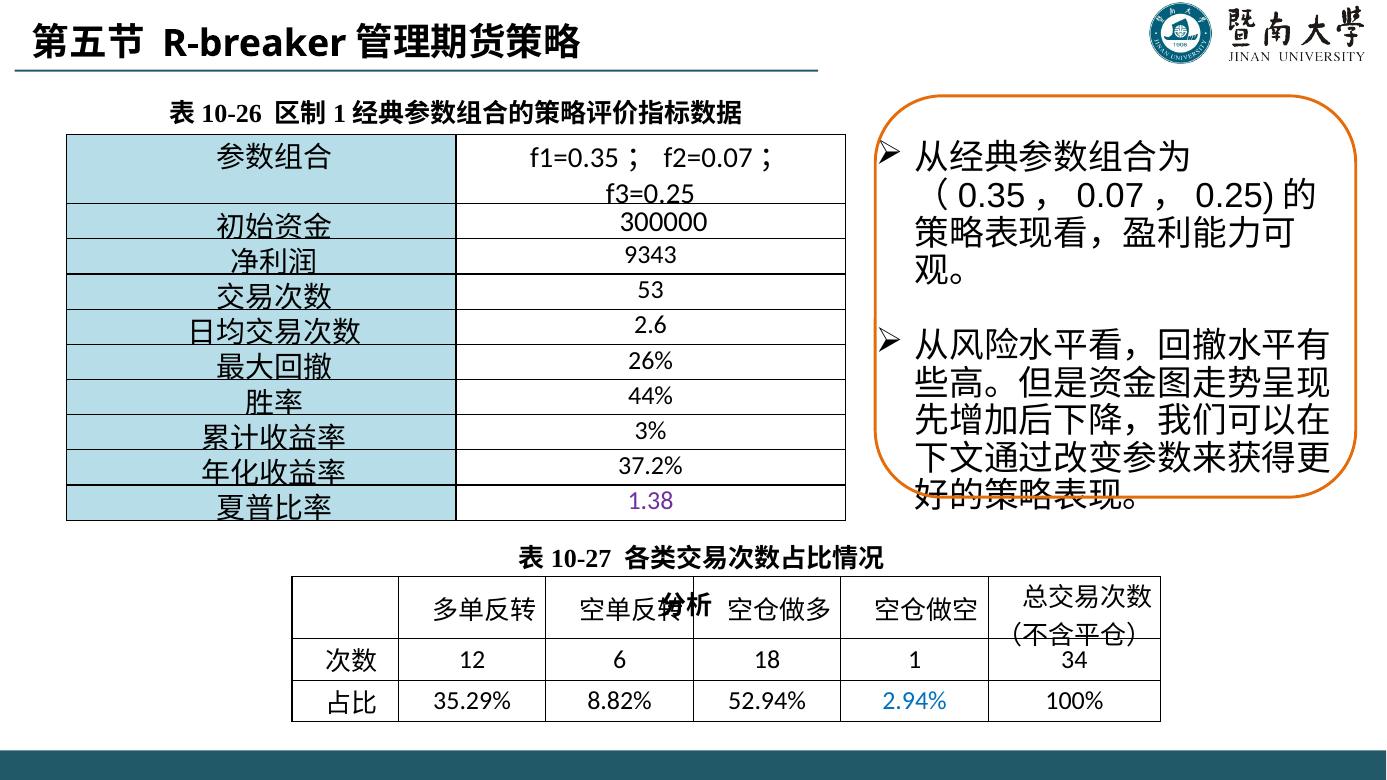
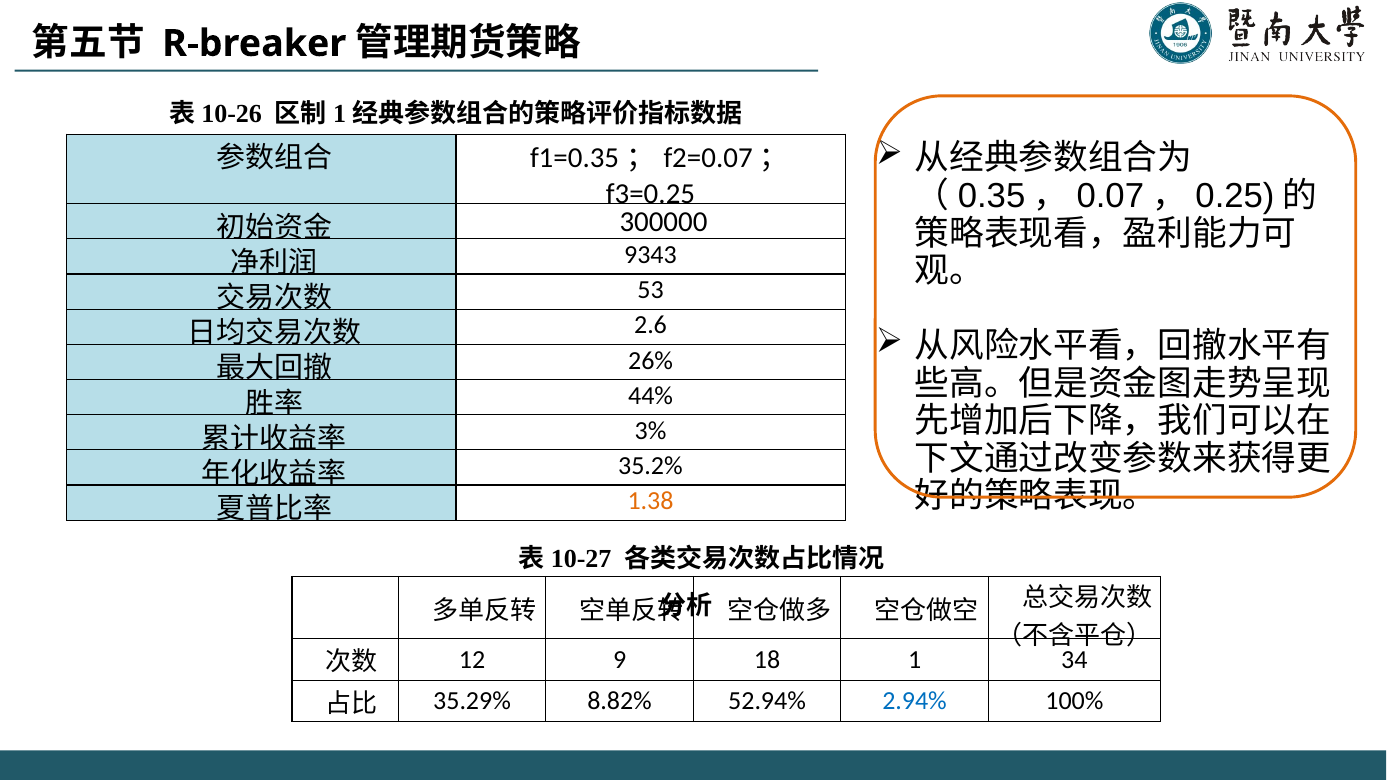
37.2%: 37.2% -> 35.2%
1.38 colour: purple -> orange
6: 6 -> 9
